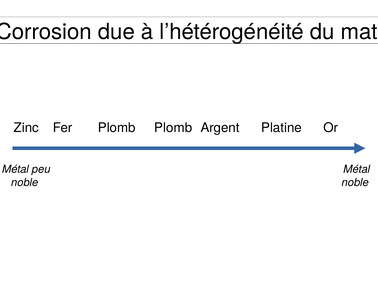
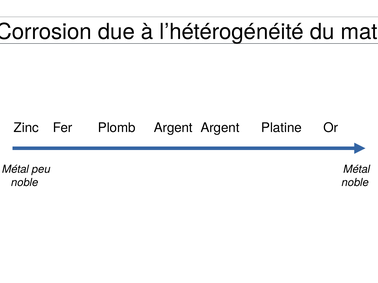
Plomb at (173, 128): Plomb -> Argent
